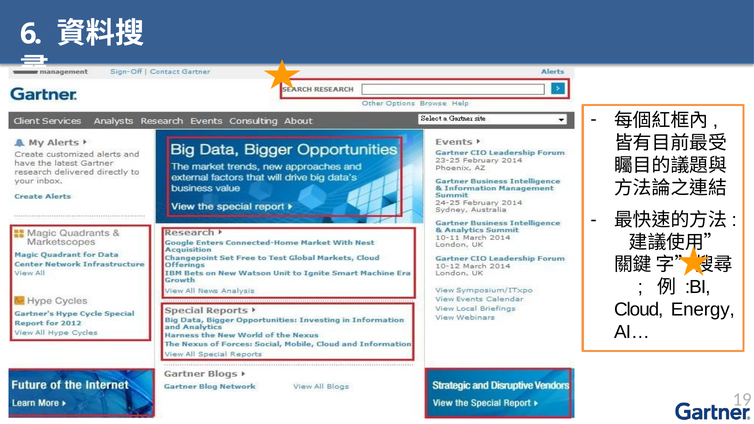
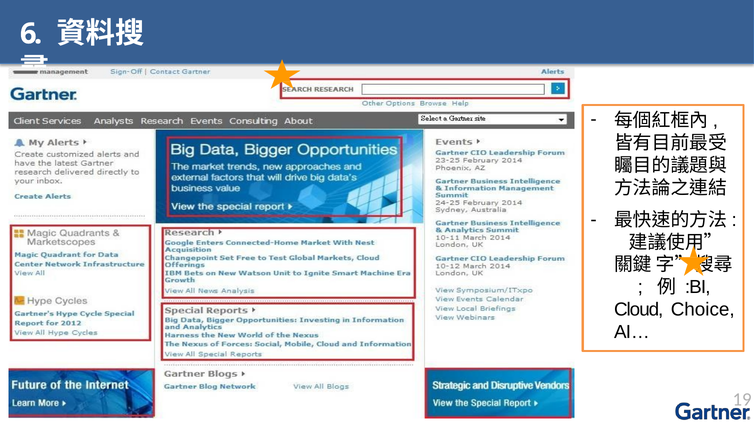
Energy: Energy -> Choice
